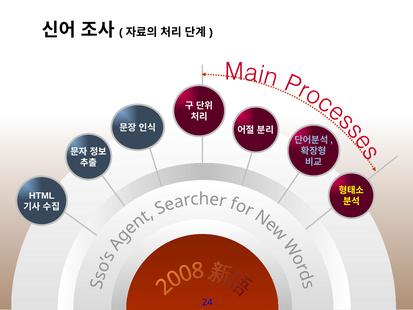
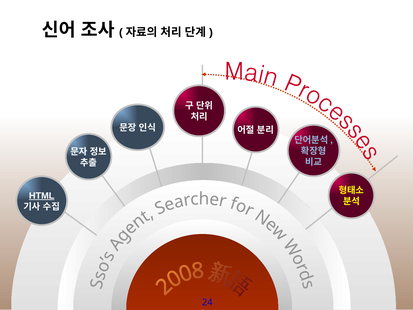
HTML underline: none -> present
